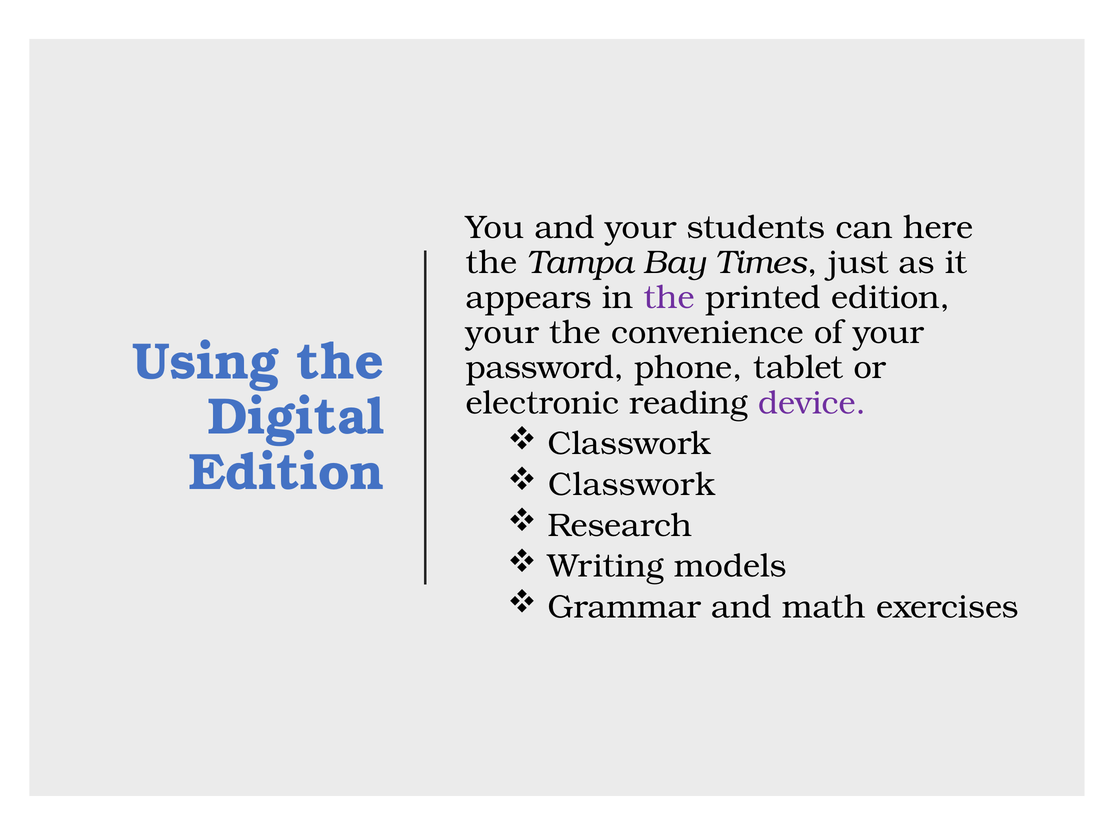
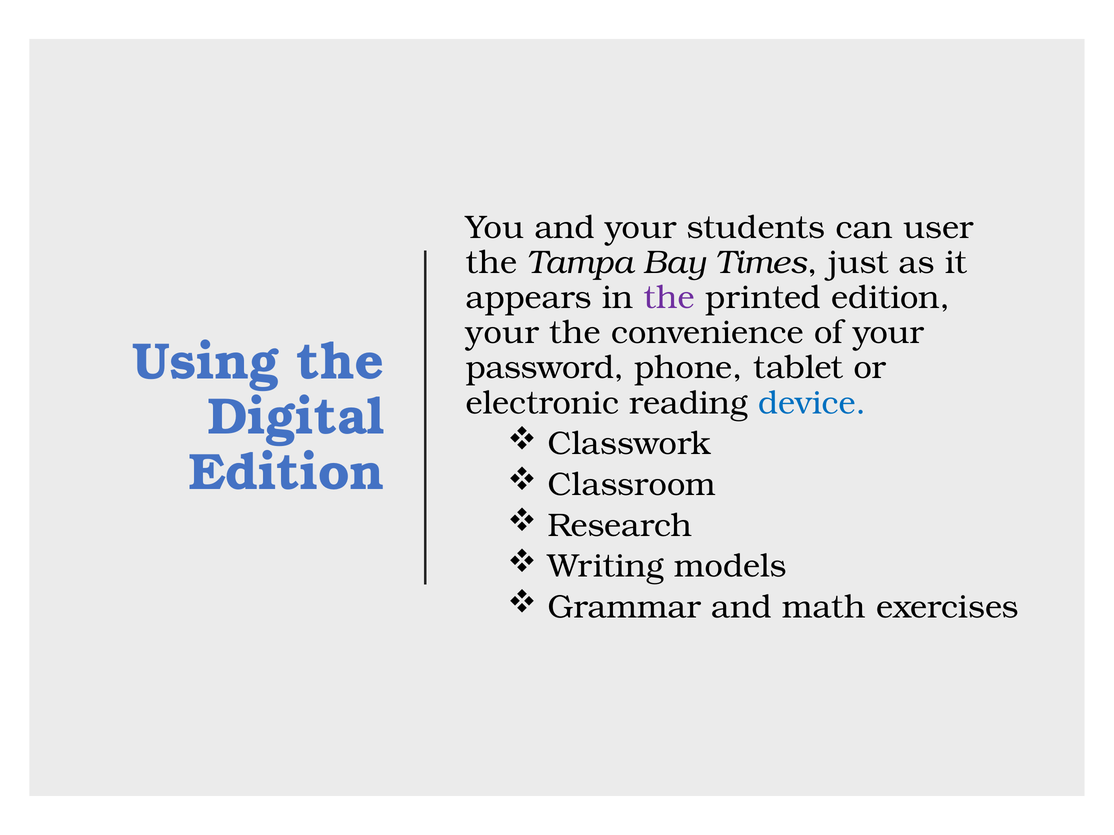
here: here -> user
device colour: purple -> blue
Classwork at (632, 485): Classwork -> Classroom
